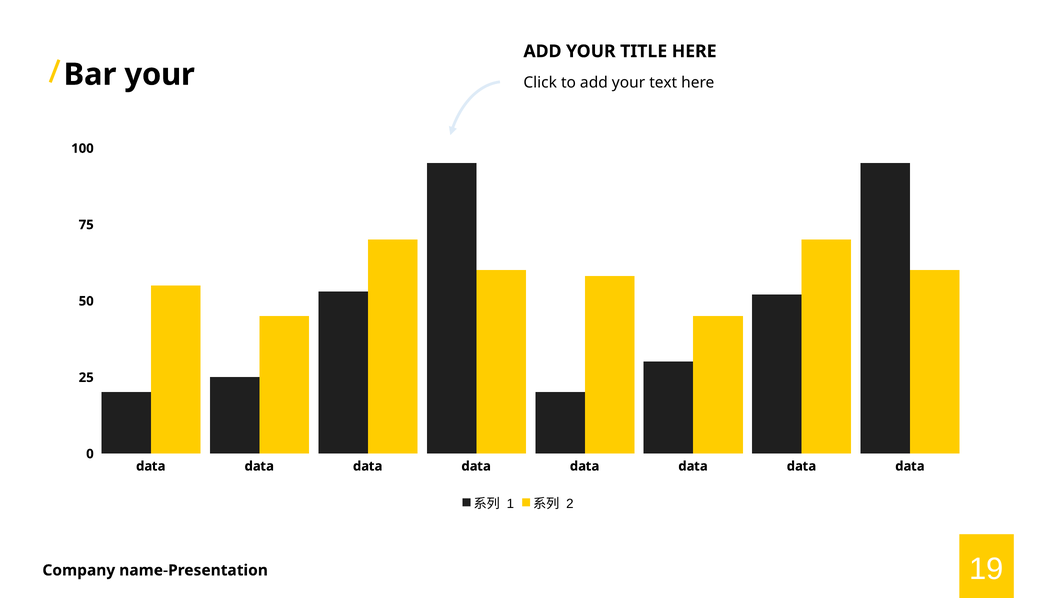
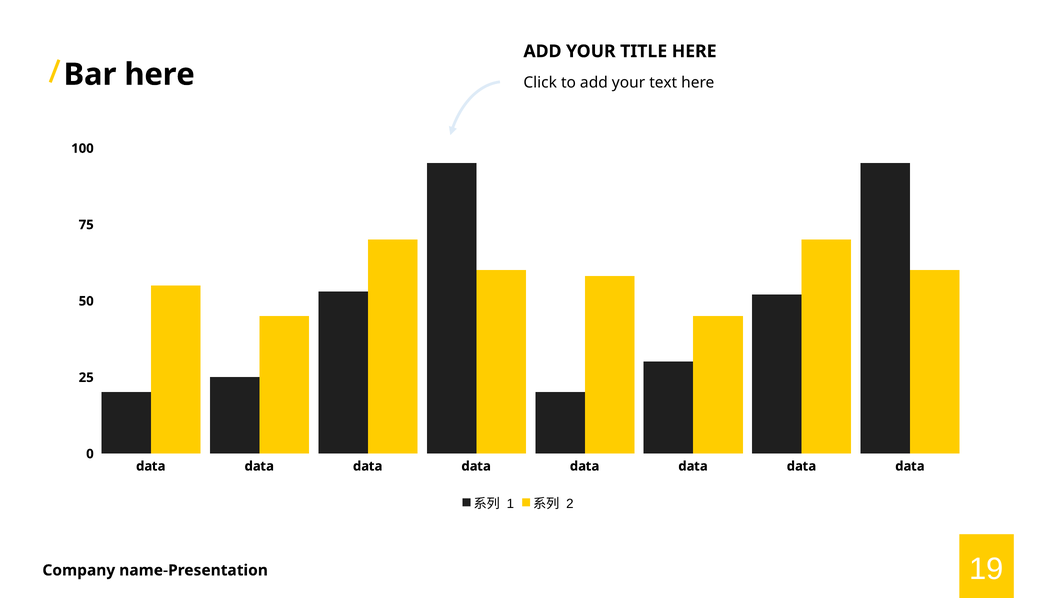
Bar your: your -> here
